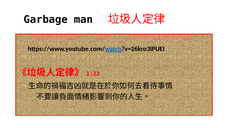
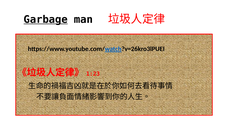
Garbage underline: none -> present
